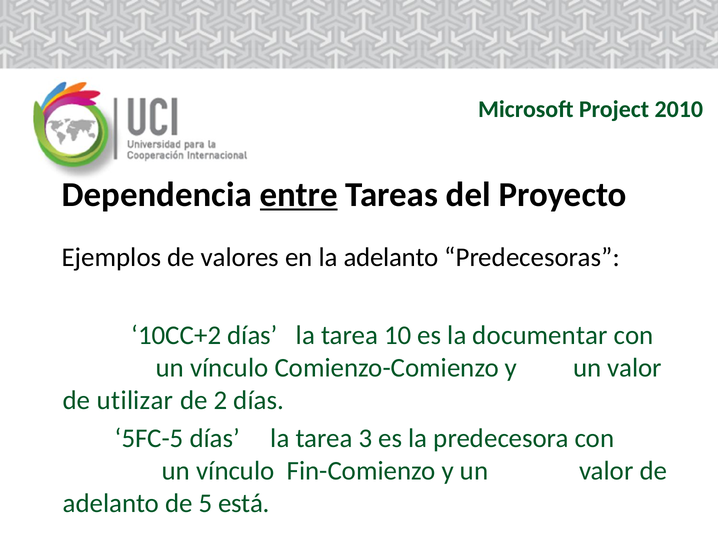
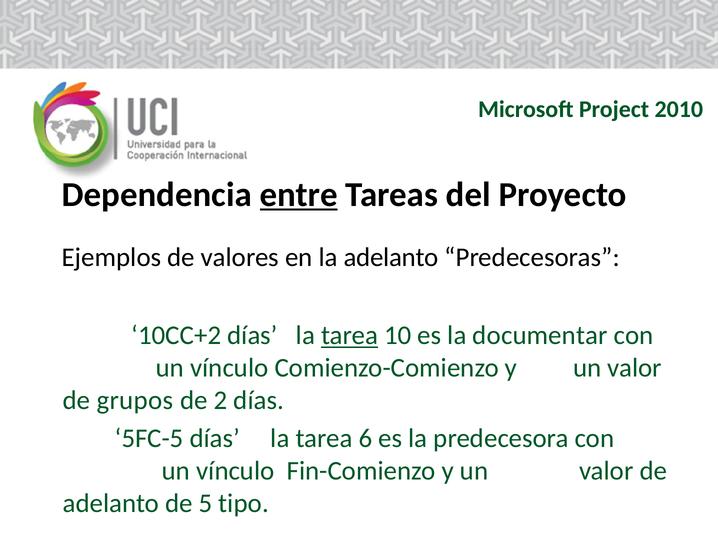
tarea at (350, 335) underline: none -> present
utilizar: utilizar -> grupos
3: 3 -> 6
está: está -> tipo
